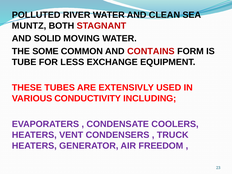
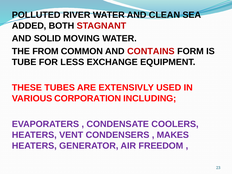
MUNTZ: MUNTZ -> ADDED
SOME: SOME -> FROM
CONDUCTIVITY: CONDUCTIVITY -> CORPORATION
TRUCK: TRUCK -> MAKES
